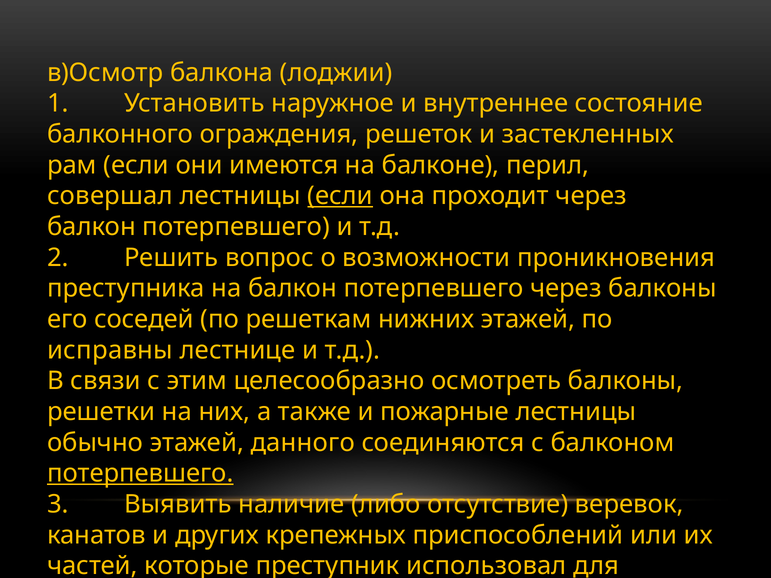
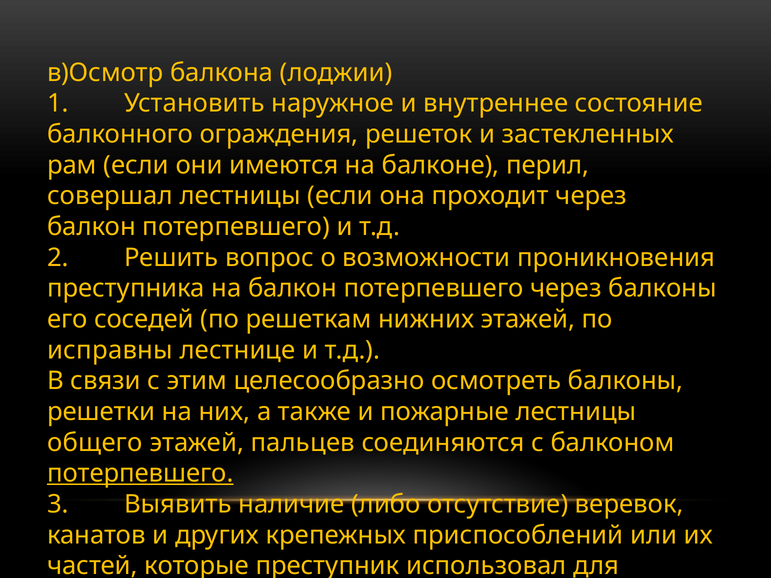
если at (340, 196) underline: present -> none
обычно: обычно -> общего
данного: данного -> пальцев
